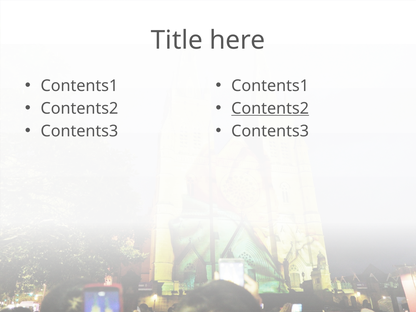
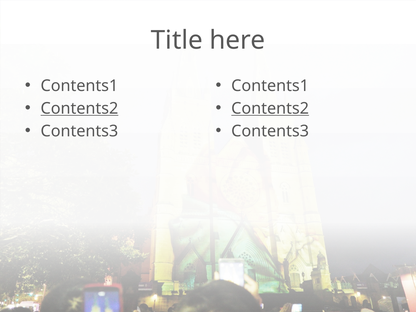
Contents2 at (79, 108) underline: none -> present
